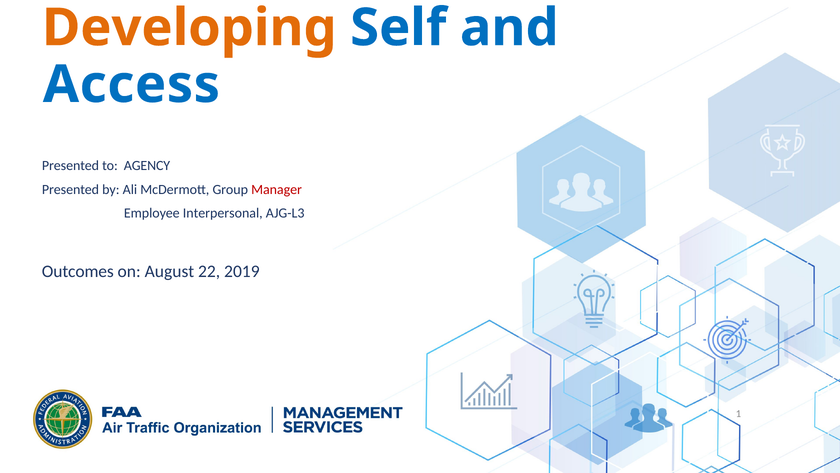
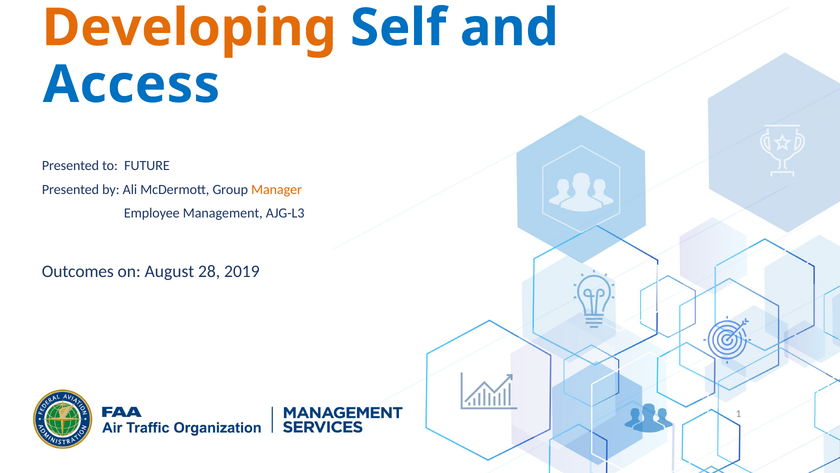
AGENCY: AGENCY -> FUTURE
Manager colour: red -> orange
Interpersonal: Interpersonal -> Management
22: 22 -> 28
